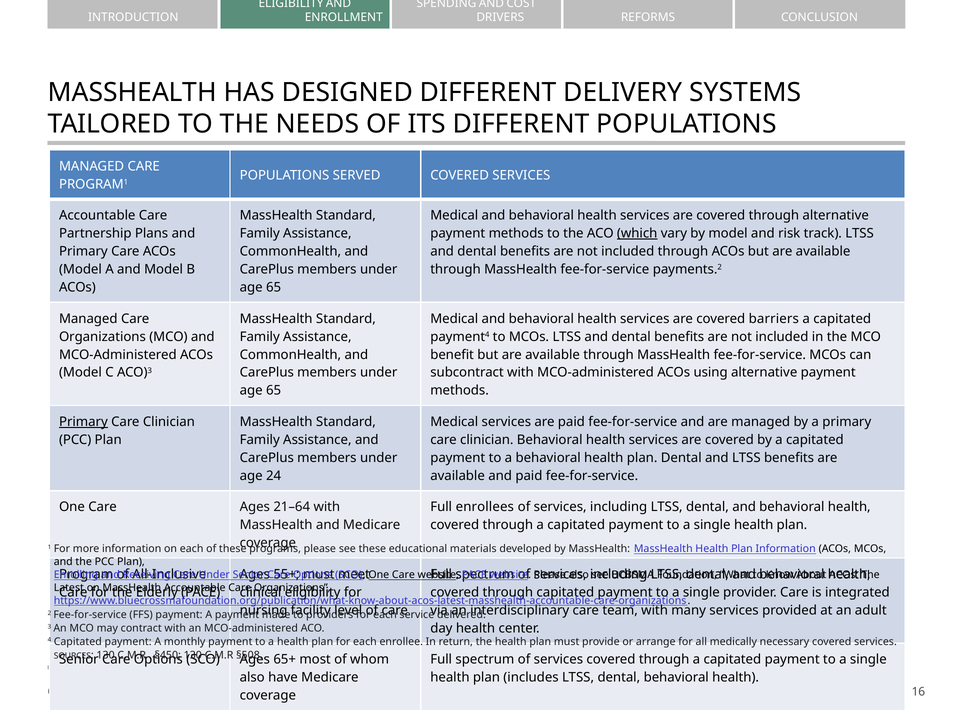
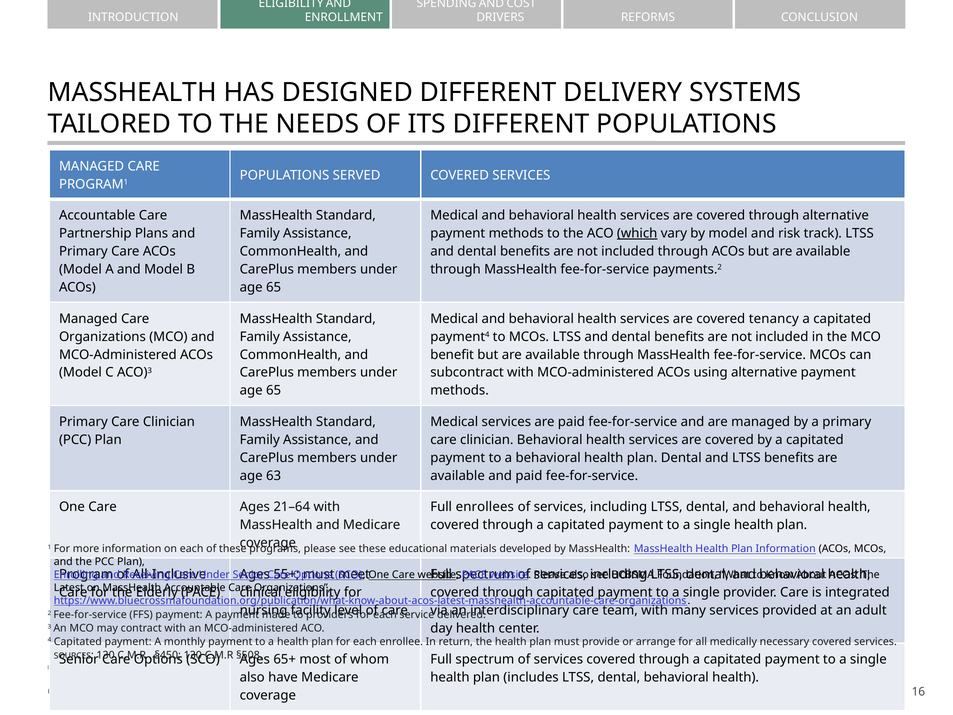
barriers: barriers -> tenancy
Primary at (83, 422) underline: present -> none
24: 24 -> 63
